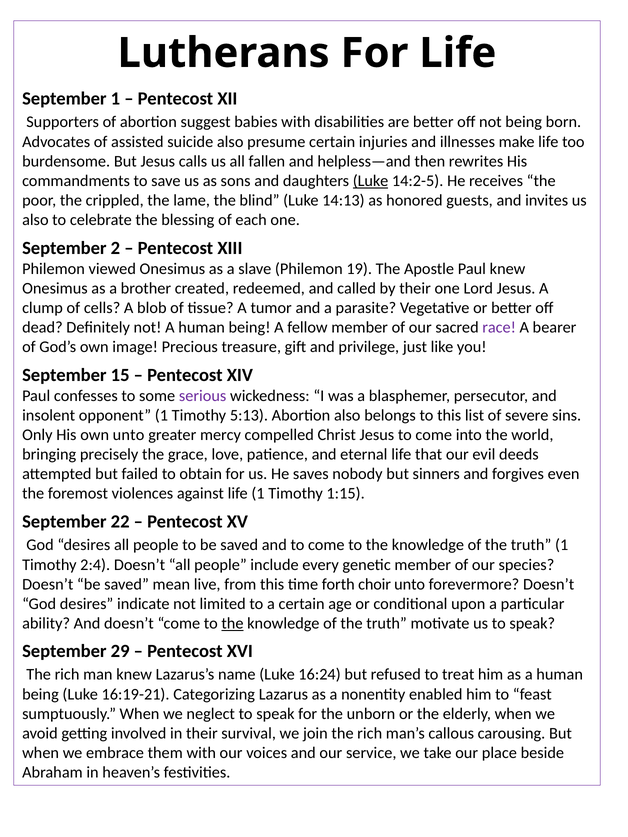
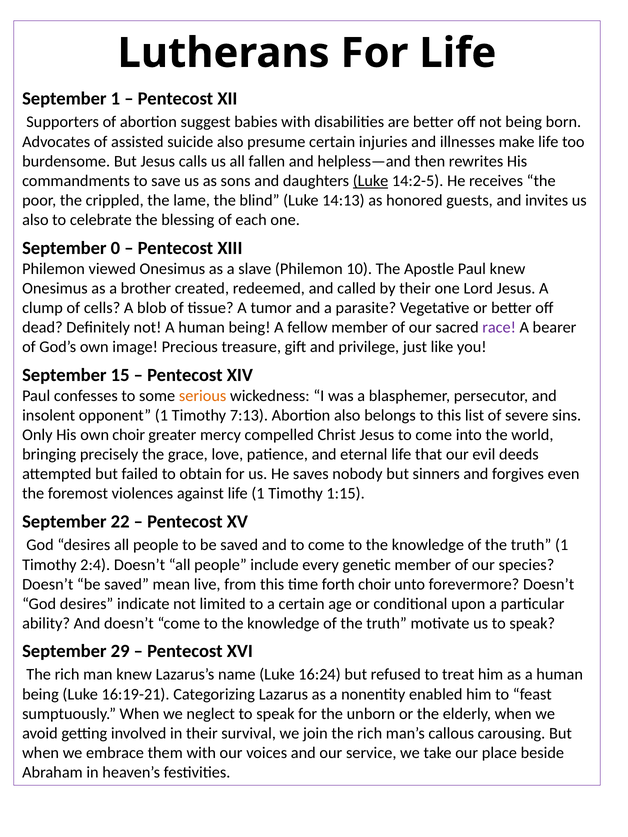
2: 2 -> 0
19: 19 -> 10
serious colour: purple -> orange
5:13: 5:13 -> 7:13
own unto: unto -> choir
the at (232, 624) underline: present -> none
